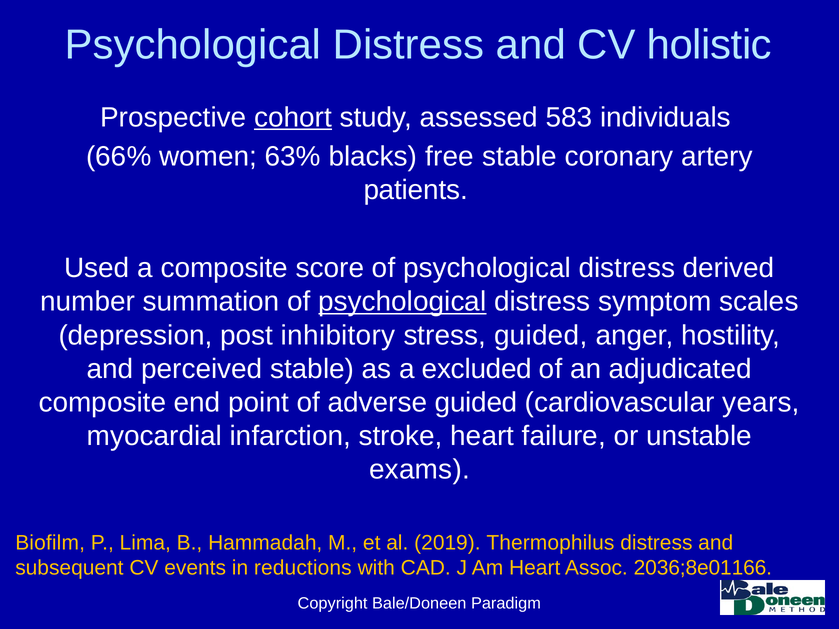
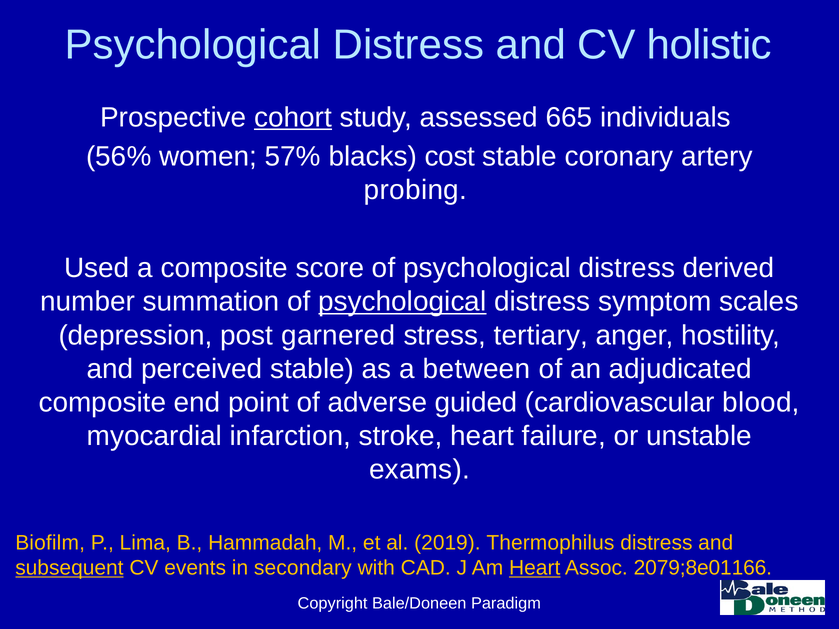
583: 583 -> 665
66%: 66% -> 56%
63%: 63% -> 57%
free: free -> cost
patients: patients -> probing
inhibitory: inhibitory -> garnered
stress guided: guided -> tertiary
excluded: excluded -> between
years: years -> blood
subsequent underline: none -> present
reductions: reductions -> secondary
Heart at (535, 568) underline: none -> present
2036;8e01166: 2036;8e01166 -> 2079;8e01166
